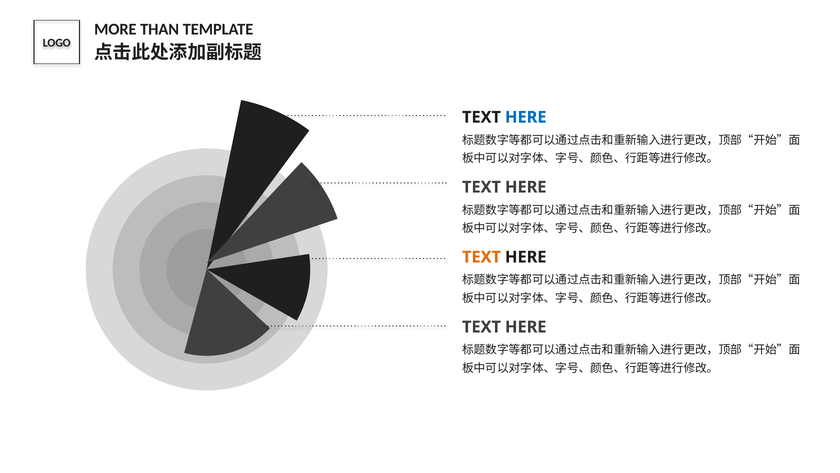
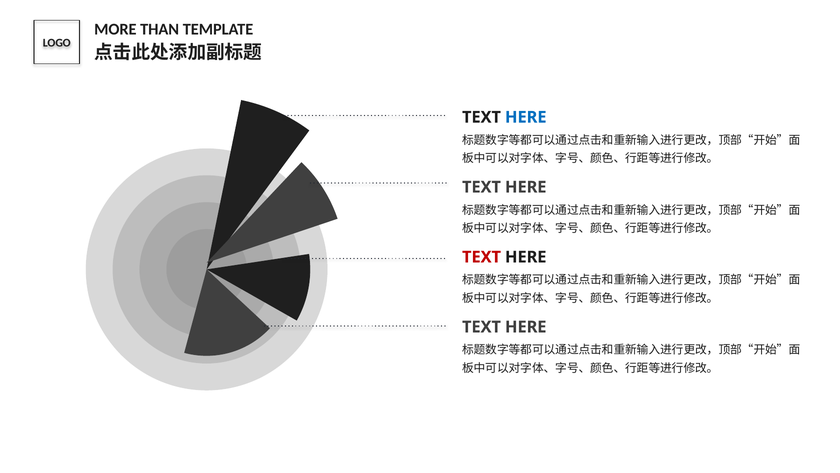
TEXT at (482, 257) colour: orange -> red
